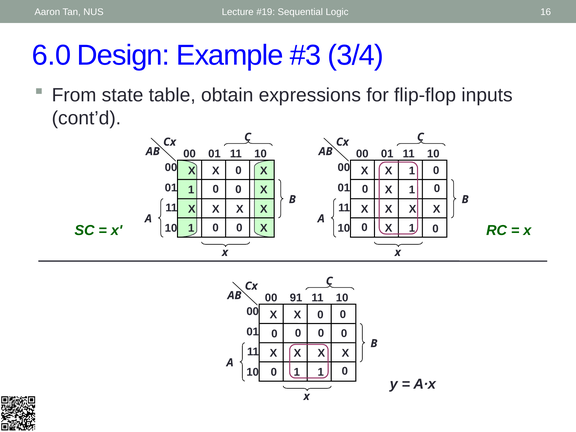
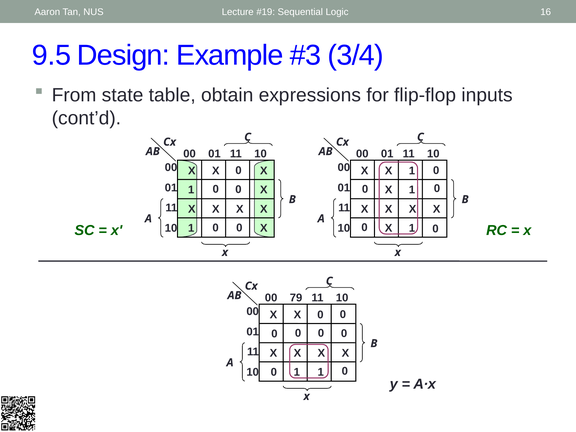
6.0: 6.0 -> 9.5
91: 91 -> 79
